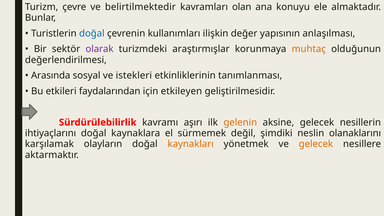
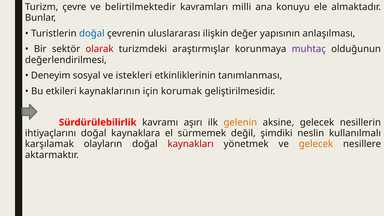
olan: olan -> milli
kullanımları: kullanımları -> uluslararası
olarak colour: purple -> red
muhtaç colour: orange -> purple
Arasında: Arasında -> Deneyim
faydalarından: faydalarından -> kaynaklarının
etkileyen: etkileyen -> korumak
olanaklarını: olanaklarını -> kullanılmalı
kaynakları colour: orange -> red
